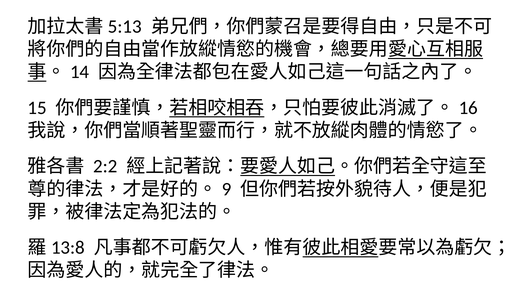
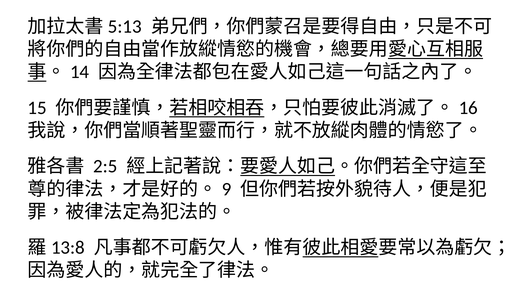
2:2: 2:2 -> 2:5
